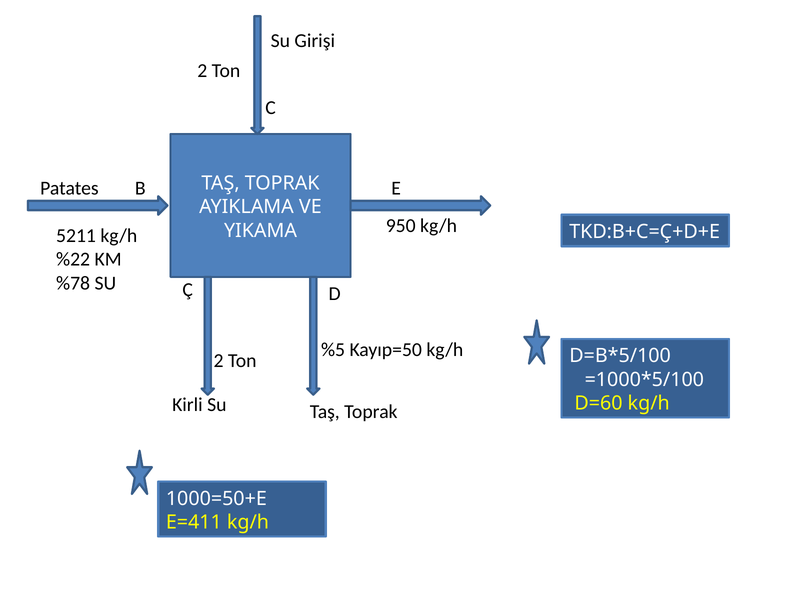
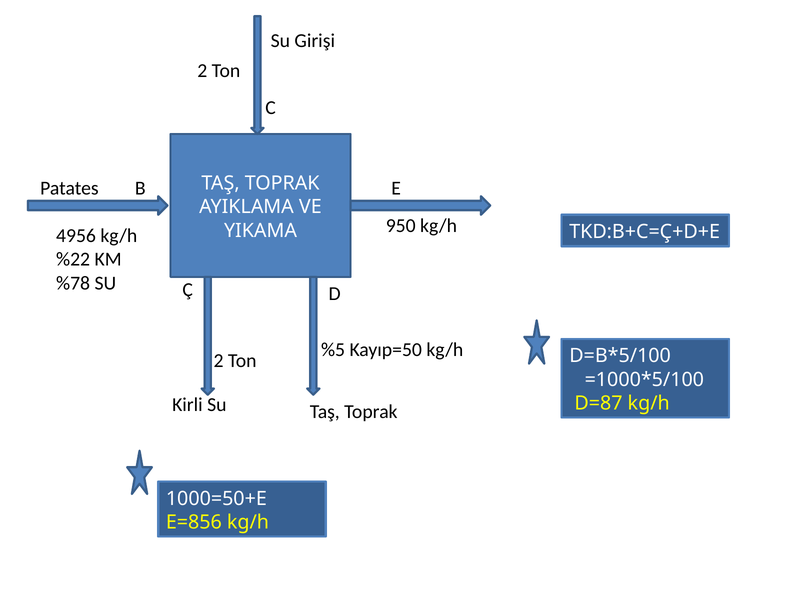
5211: 5211 -> 4956
D=60: D=60 -> D=87
E=411: E=411 -> E=856
